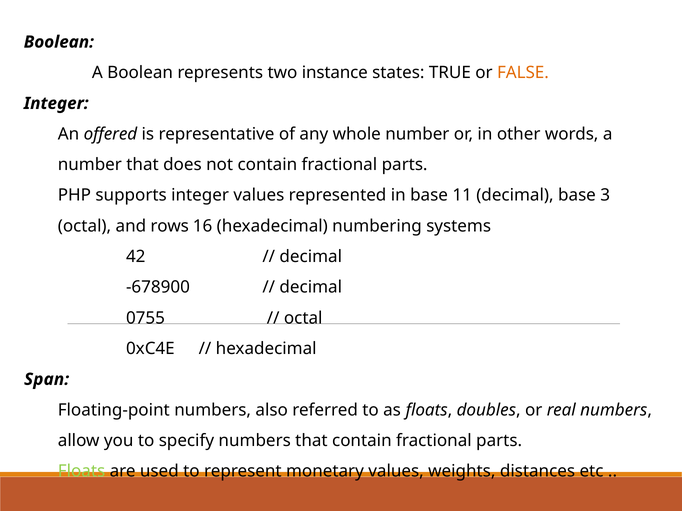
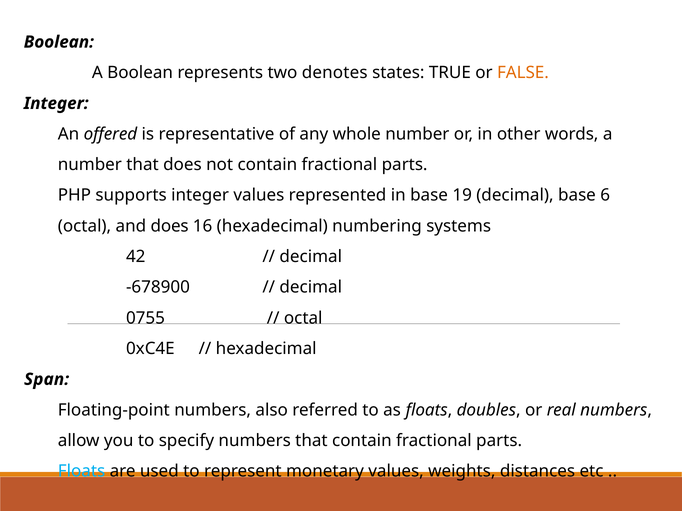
instance: instance -> denotes
11: 11 -> 19
3: 3 -> 6
and rows: rows -> does
Floats at (82, 472) colour: light green -> light blue
